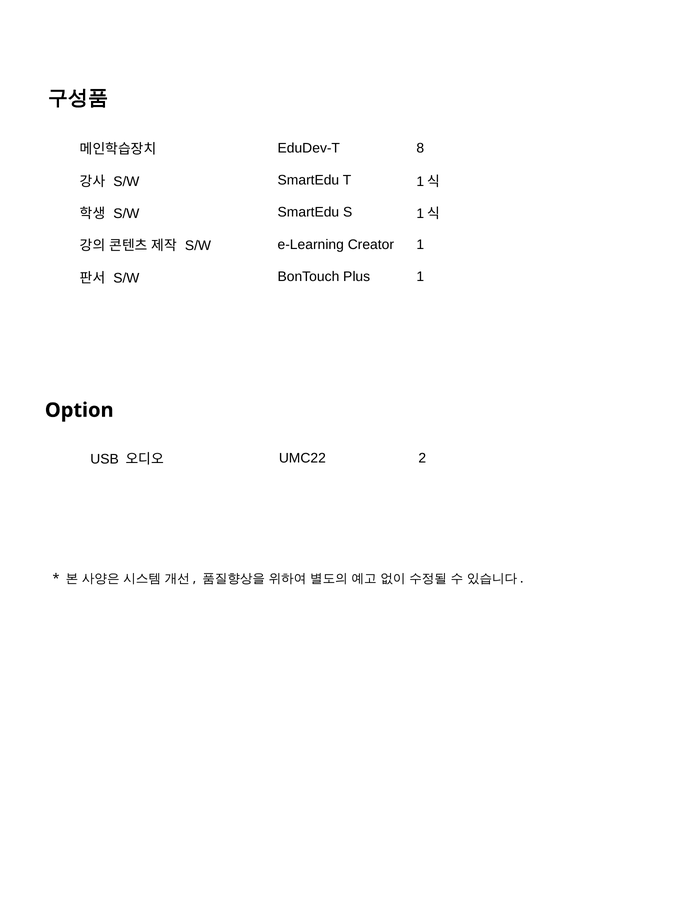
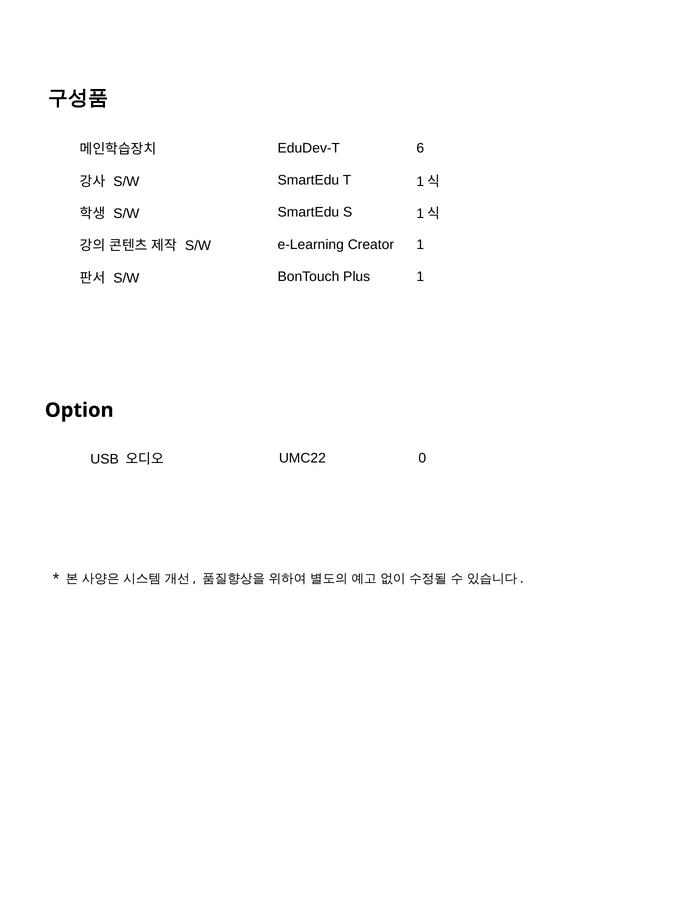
8: 8 -> 6
2: 2 -> 0
